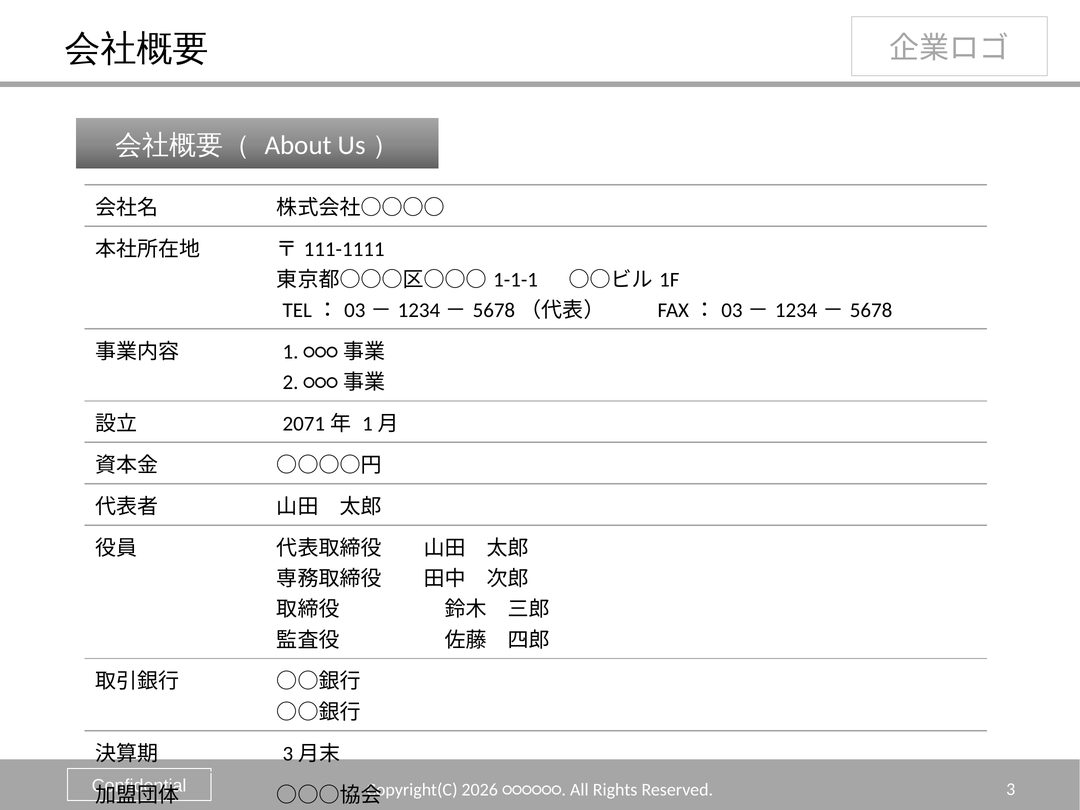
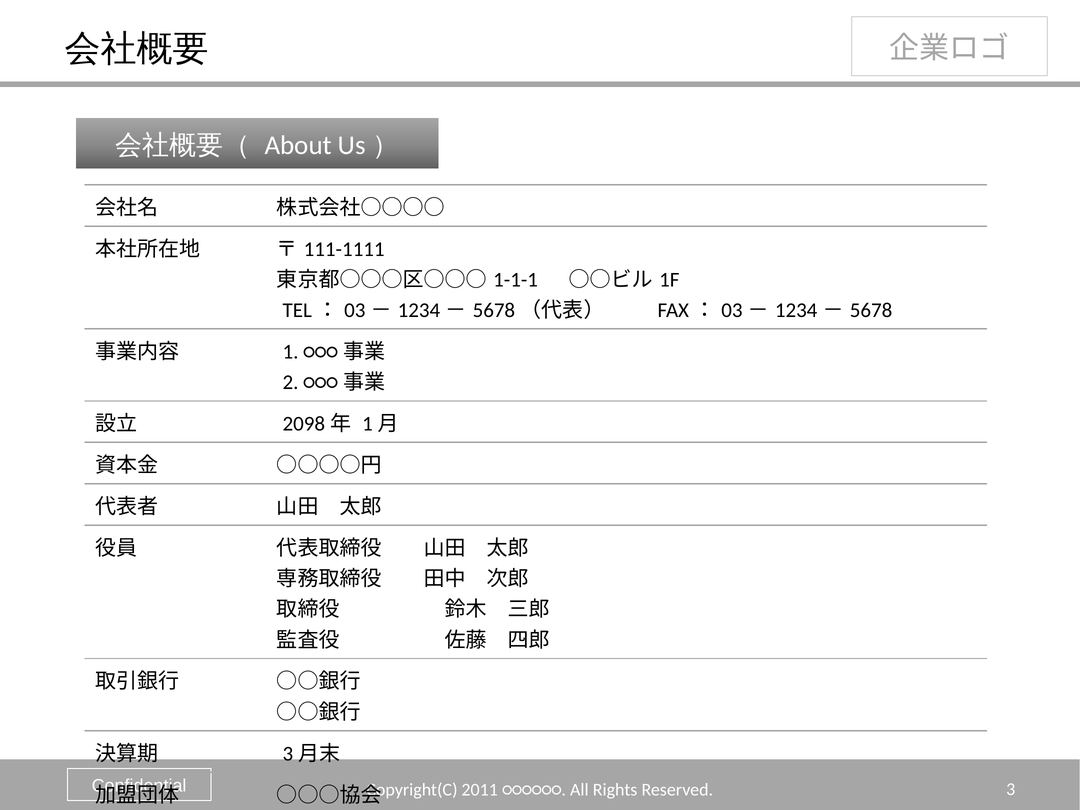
2071: 2071 -> 2098
2026: 2026 -> 2011
